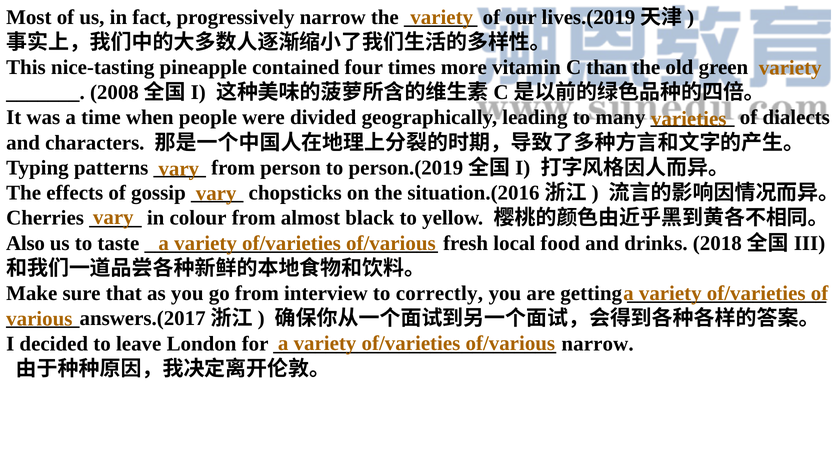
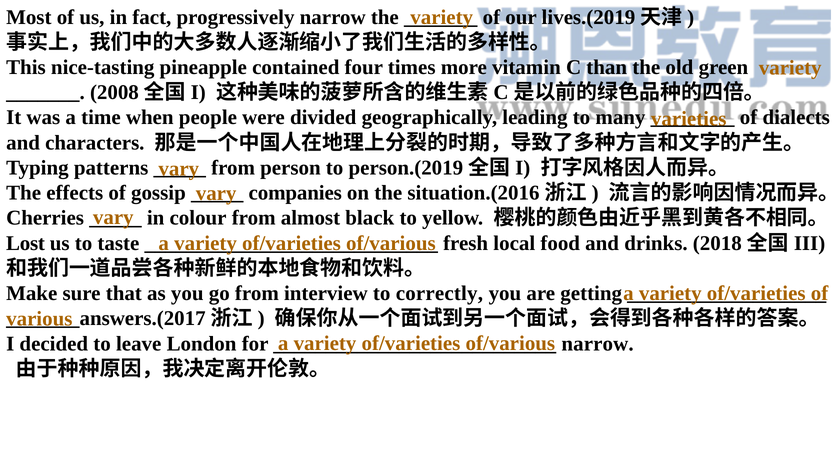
chopsticks: chopsticks -> companies
Also: Also -> Lost
